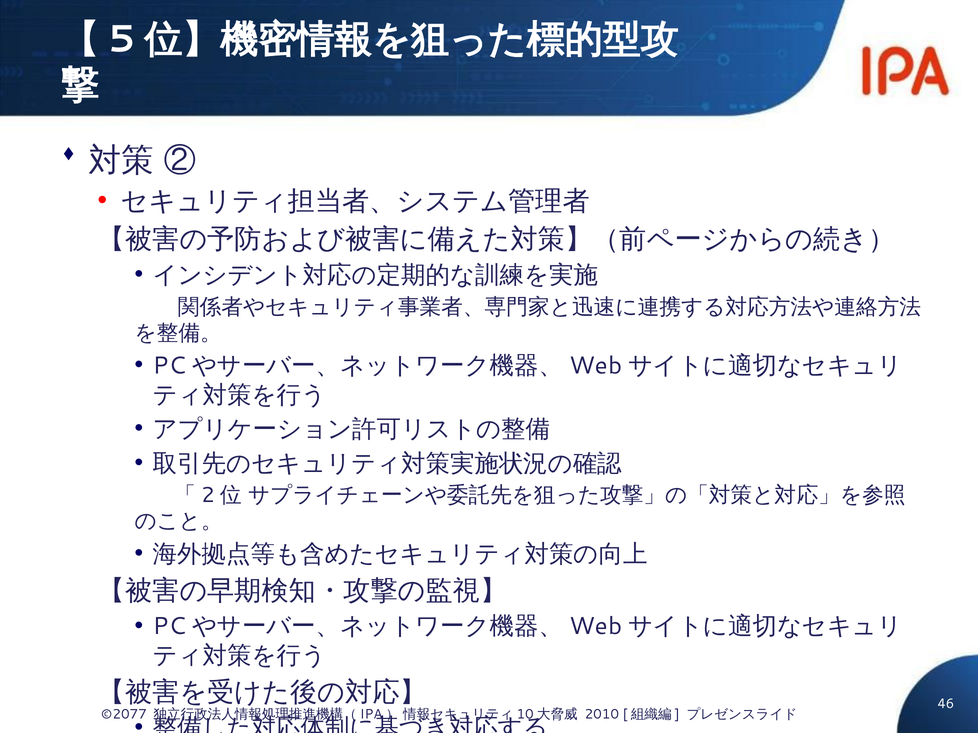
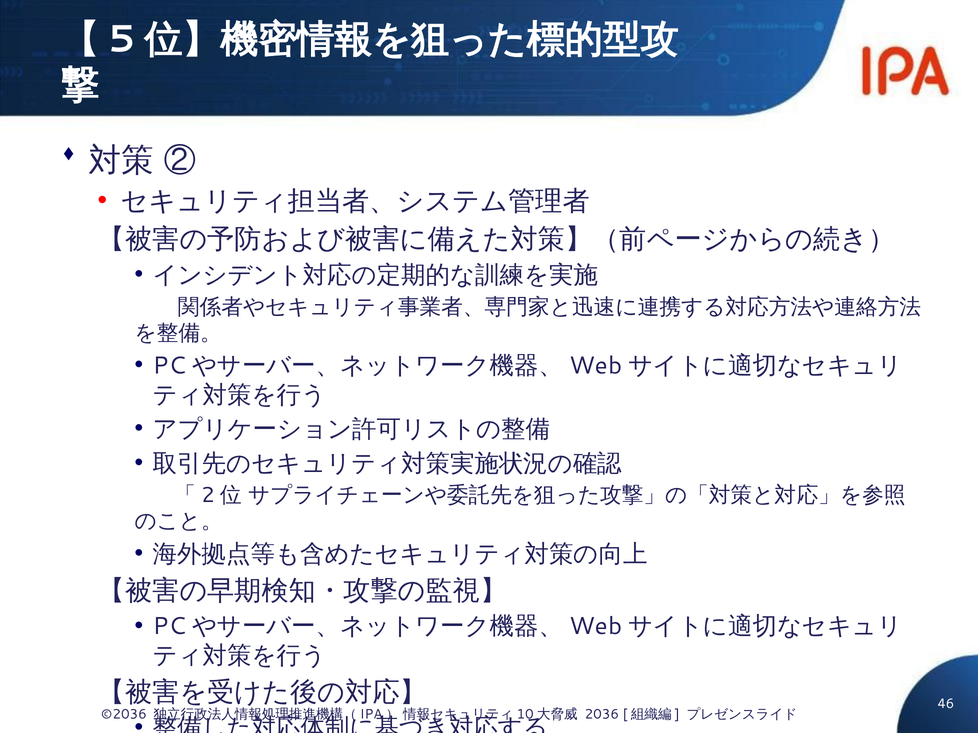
©2077: ©2077 -> ©2036
2010: 2010 -> 2036
